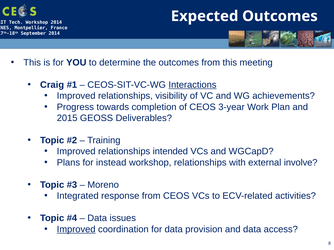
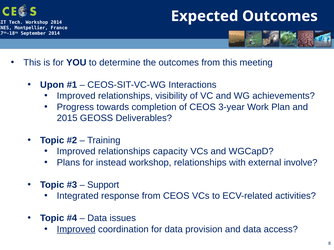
Craig: Craig -> Upon
Interactions underline: present -> none
intended: intended -> capacity
Moreno: Moreno -> Support
